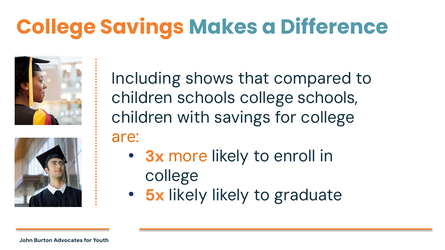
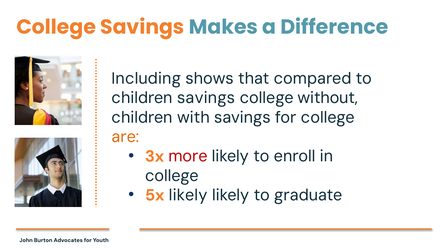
children schools: schools -> savings
college schools: schools -> without
more colour: orange -> red
